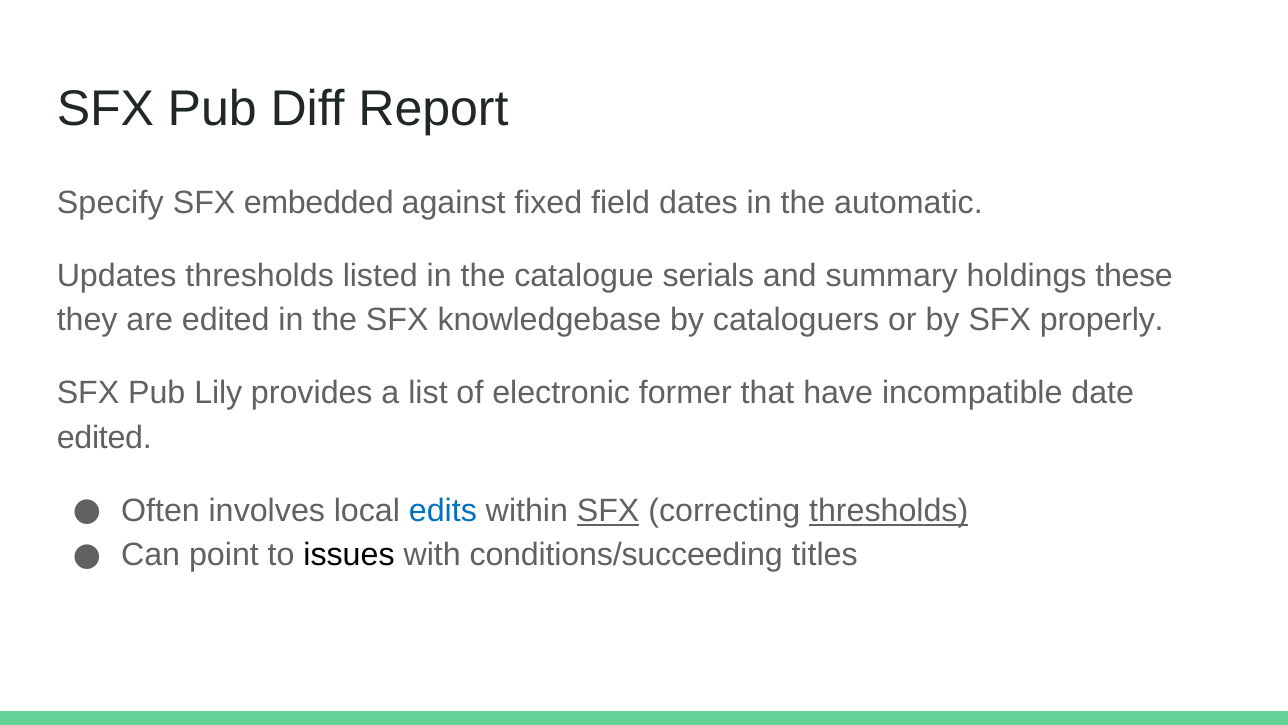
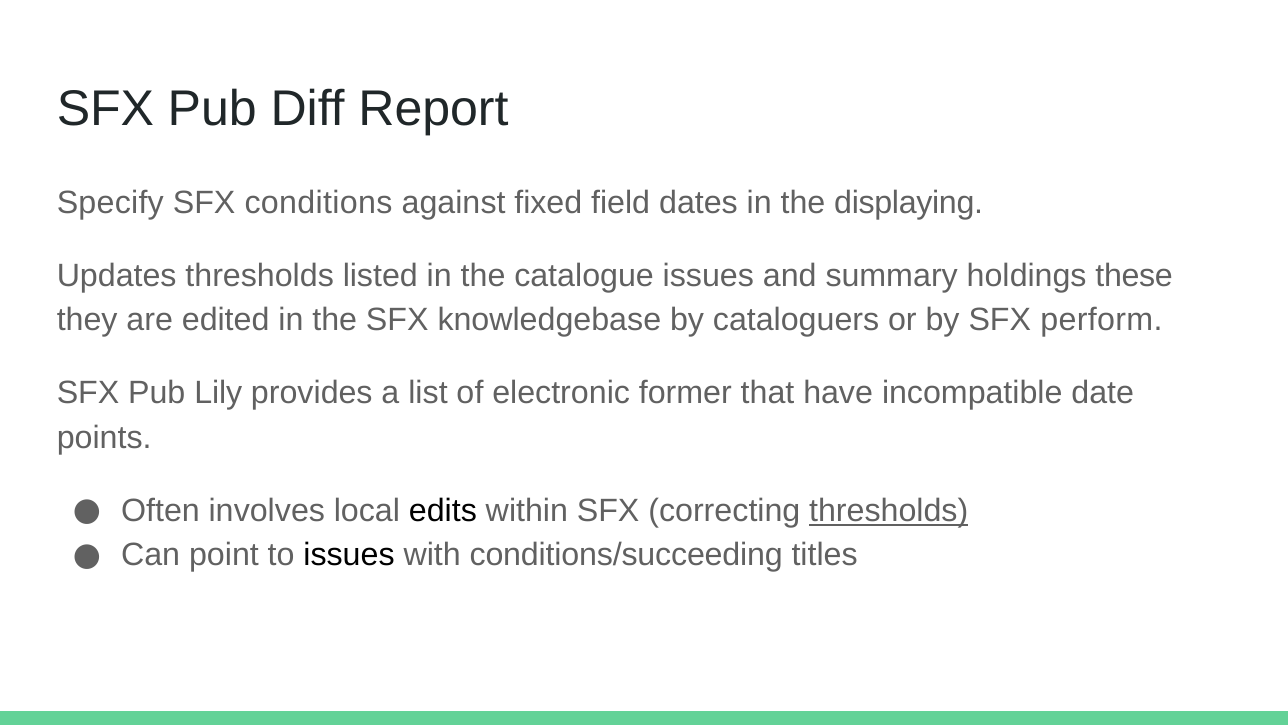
embedded: embedded -> conditions
automatic: automatic -> displaying
catalogue serials: serials -> issues
properly: properly -> perform
edited at (104, 437): edited -> points
edits colour: blue -> black
SFX at (608, 510) underline: present -> none
